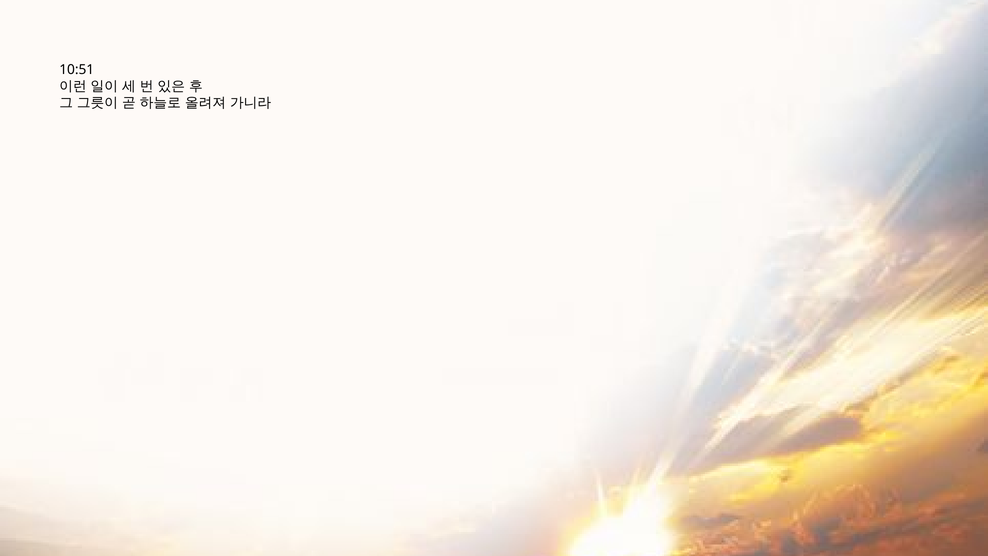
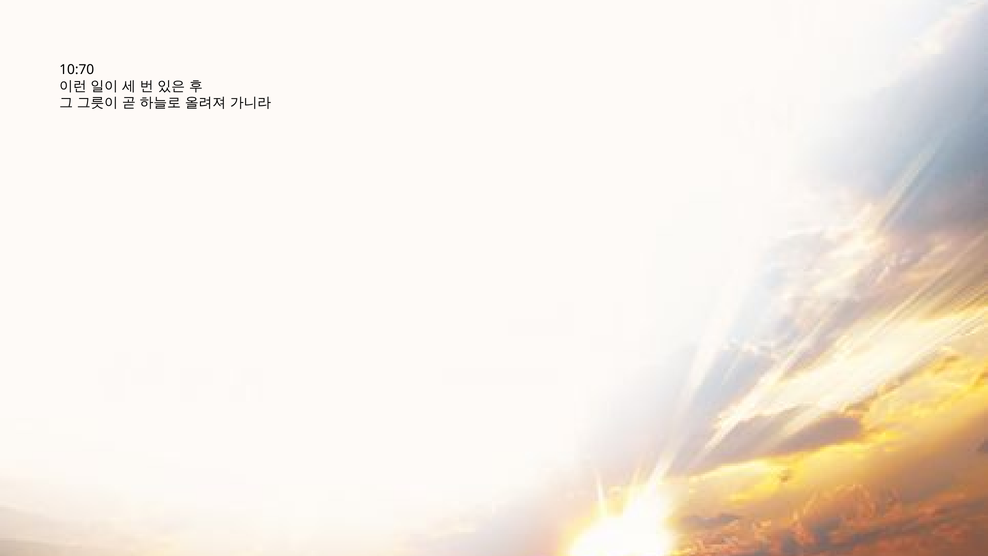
10:51: 10:51 -> 10:70
